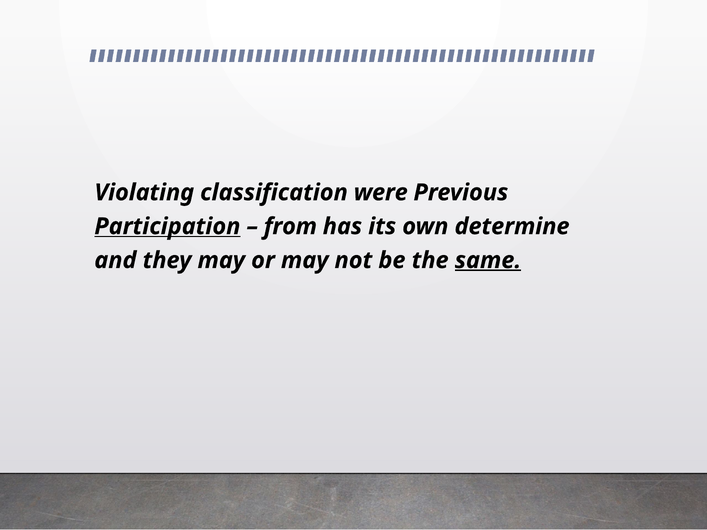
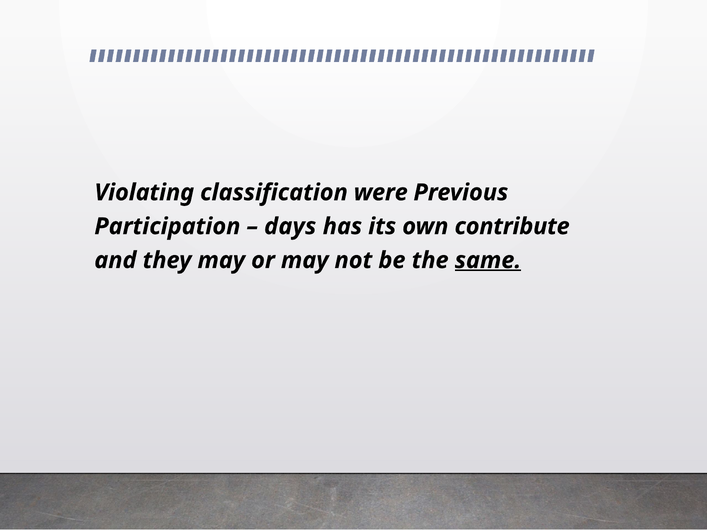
Participation underline: present -> none
from: from -> days
determine: determine -> contribute
